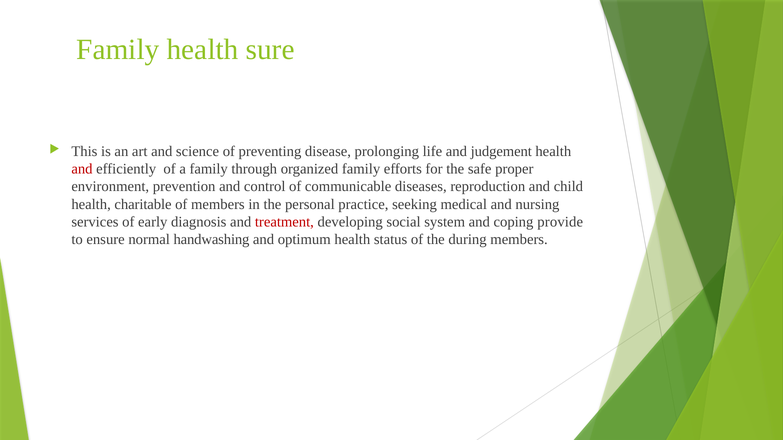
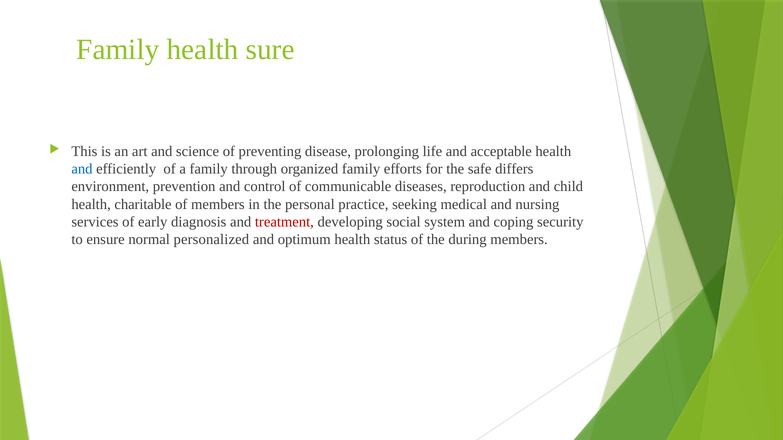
judgement: judgement -> acceptable
and at (82, 169) colour: red -> blue
proper: proper -> differs
provide: provide -> security
handwashing: handwashing -> personalized
